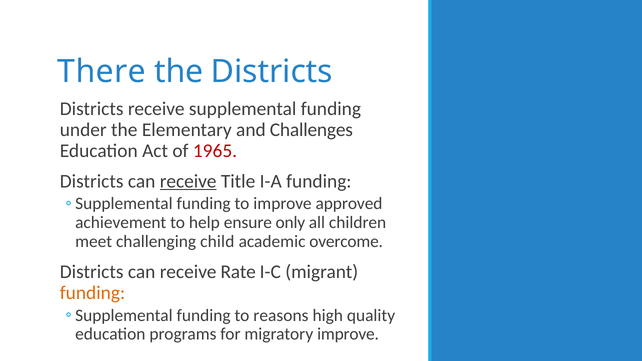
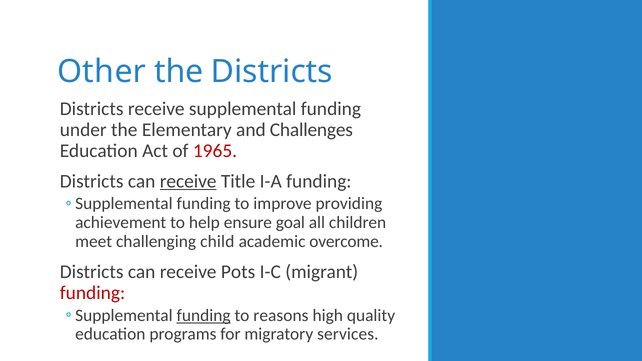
There: There -> Other
approved: approved -> providing
only: only -> goal
Rate: Rate -> Pots
funding at (92, 293) colour: orange -> red
funding at (204, 315) underline: none -> present
migratory improve: improve -> services
